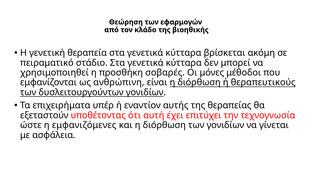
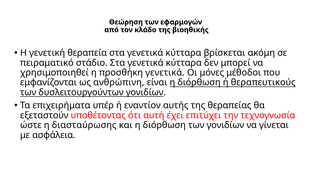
προσθήκη σοβαρές: σοβαρές -> γενετικά
εμφανιζόμενες: εμφανιζόμενες -> διασταύρωσης
